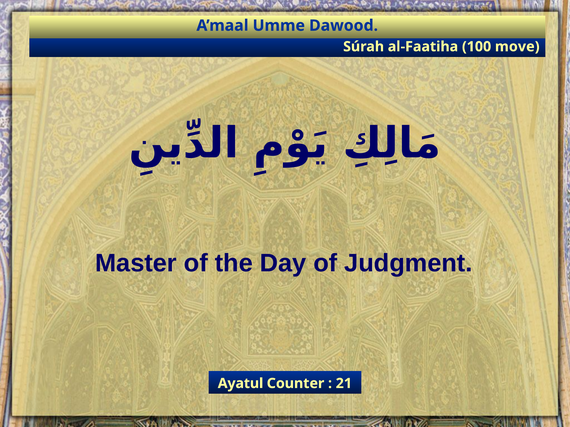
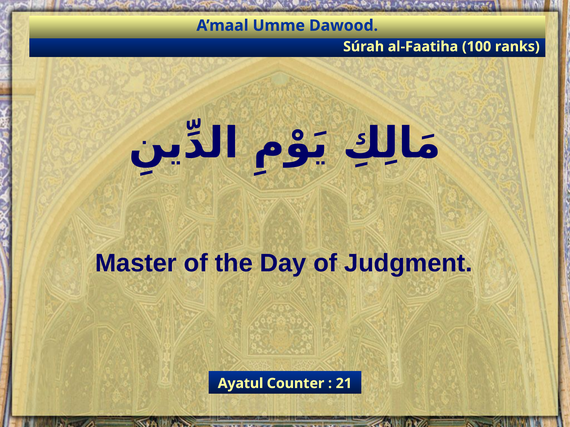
move: move -> ranks
